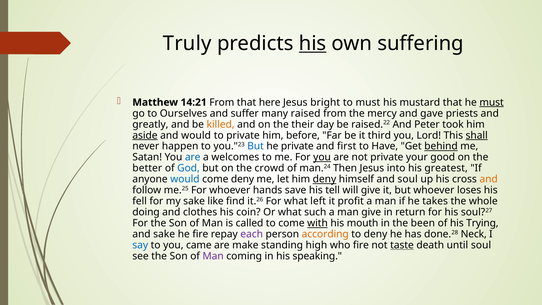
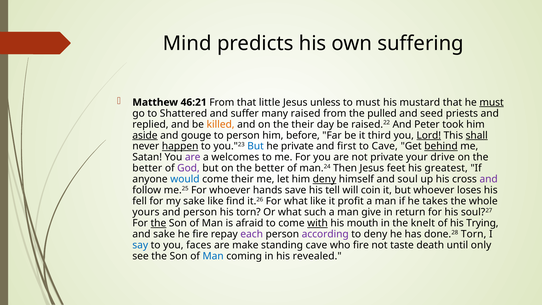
Truly: Truly -> Mind
his at (313, 43) underline: present -> none
14:21: 14:21 -> 46:21
here: here -> little
bright: bright -> unless
Ourselves: Ourselves -> Shattered
mercy: mercy -> pulled
gave: gave -> seed
greatly: greatly -> replied
and would: would -> gouge
to private: private -> person
Lord underline: none -> present
happen underline: none -> present
to Have: Have -> Cave
are at (193, 157) colour: blue -> purple
you at (322, 157) underline: present -> none
good: good -> drive
God colour: blue -> purple
but on the crowd: crowd -> better
into: into -> feet
come deny: deny -> their
and at (489, 179) colour: orange -> purple
will give: give -> coin
what left: left -> like
doing: doing -> yours
and clothes: clothes -> person
his coin: coin -> torn
the at (158, 223) underline: none -> present
called: called -> afraid
been: been -> knelt
according colour: orange -> purple
done.28 Neck: Neck -> Torn
came: came -> faces
standing high: high -> cave
taste underline: present -> none
until soul: soul -> only
Man at (213, 256) colour: purple -> blue
speaking: speaking -> revealed
